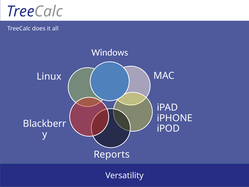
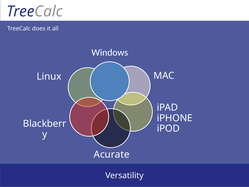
Reports: Reports -> Acurate
